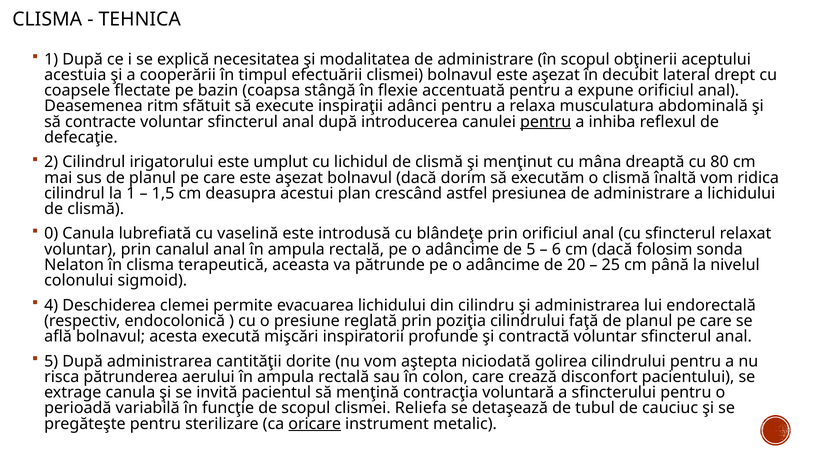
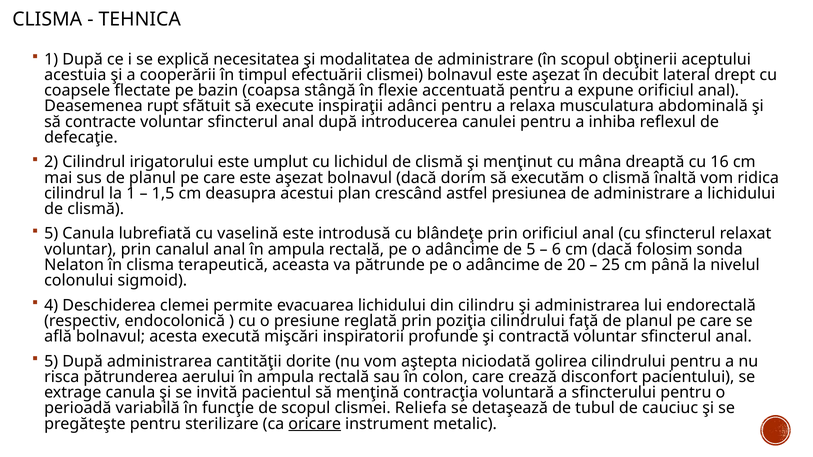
ritm: ritm -> rupt
pentru at (546, 122) underline: present -> none
80: 80 -> 16
0 at (51, 234): 0 -> 5
